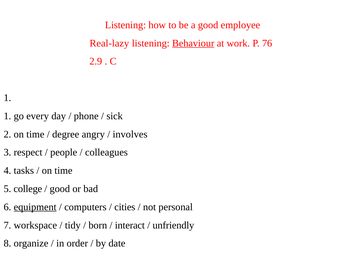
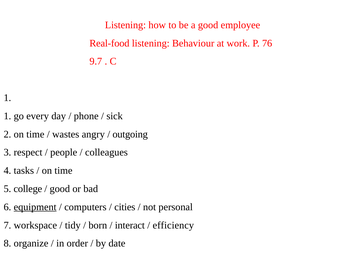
Real-lazy: Real-lazy -> Real-food
Behaviour underline: present -> none
2.9: 2.9 -> 9.7
degree: degree -> wastes
involves: involves -> outgoing
unfriendly: unfriendly -> efficiency
